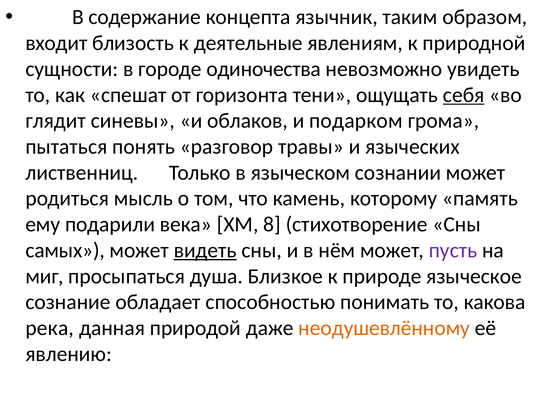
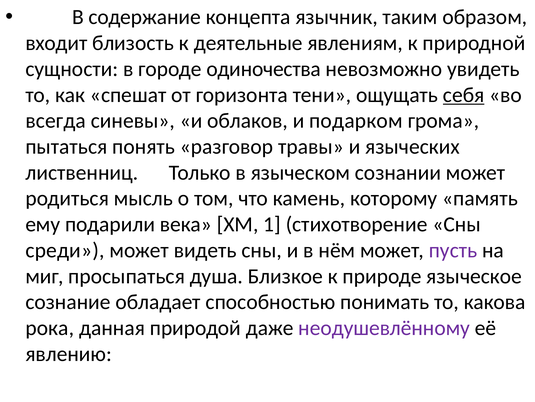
глядит: глядит -> всегда
8: 8 -> 1
самых: самых -> среди
видеть underline: present -> none
река: река -> рока
неодушевлённому colour: orange -> purple
